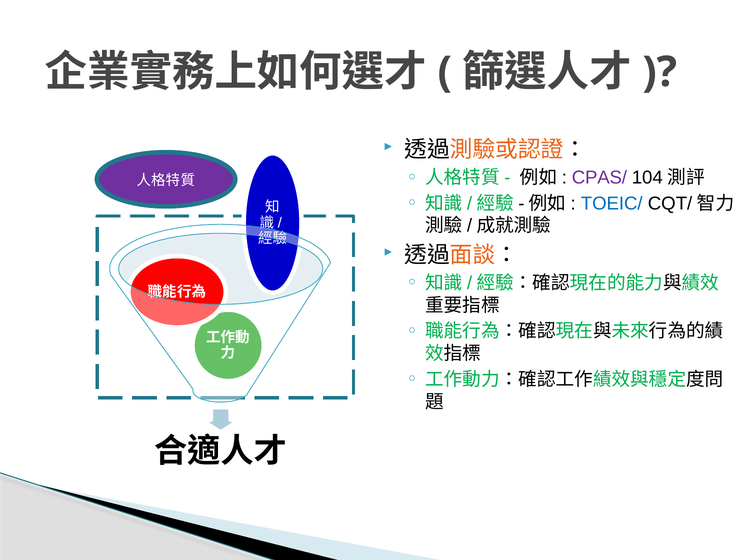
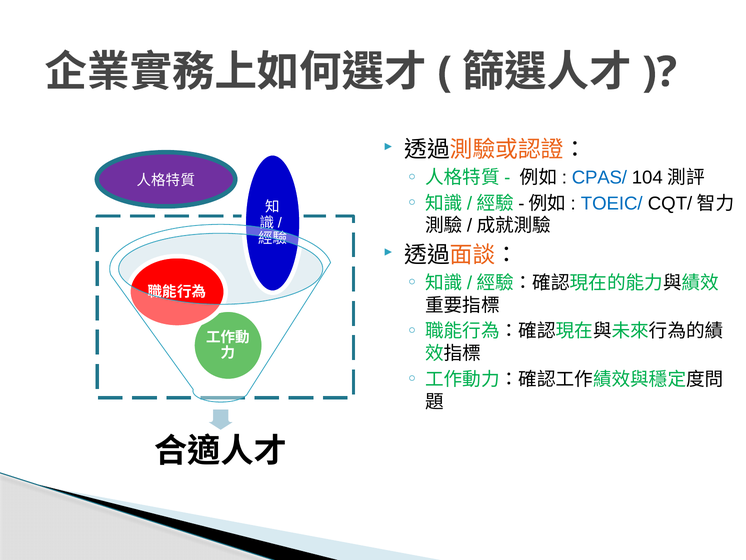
CPAS/ colour: purple -> blue
